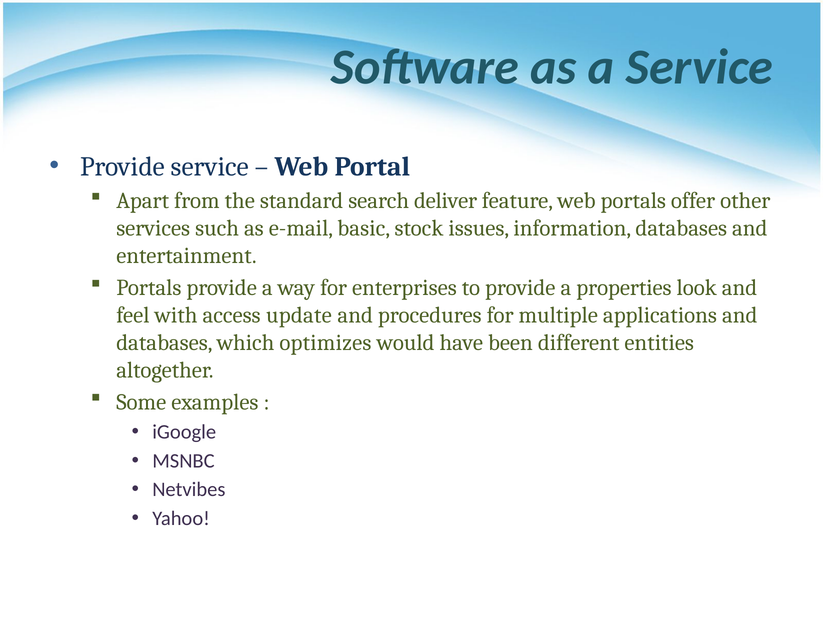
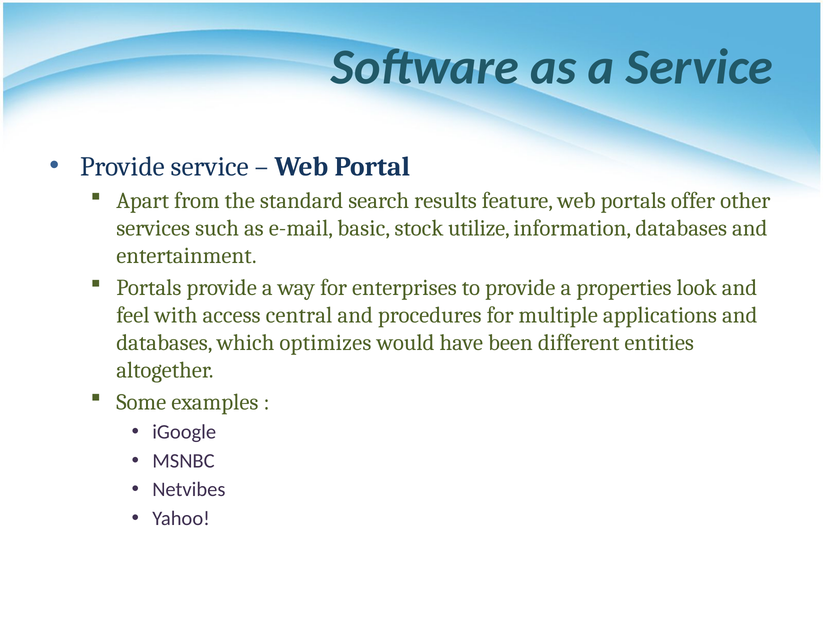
deliver: deliver -> results
issues: issues -> utilize
update: update -> central
